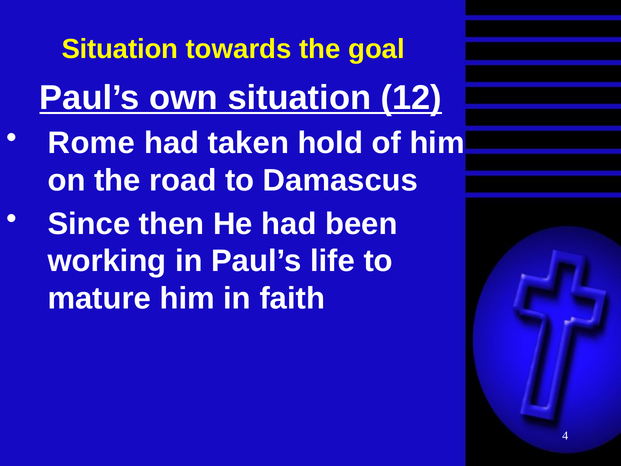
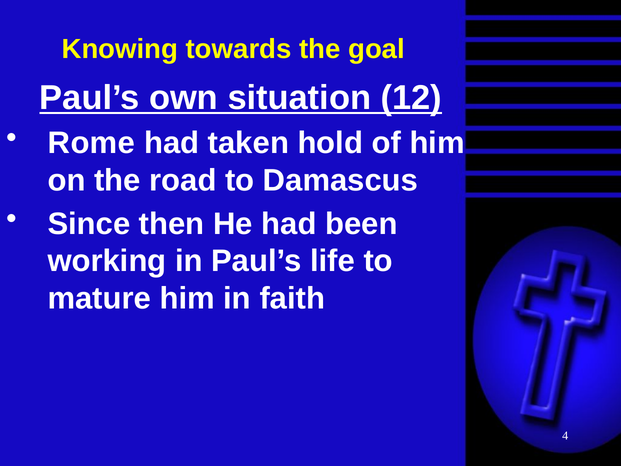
Situation at (120, 49): Situation -> Knowing
